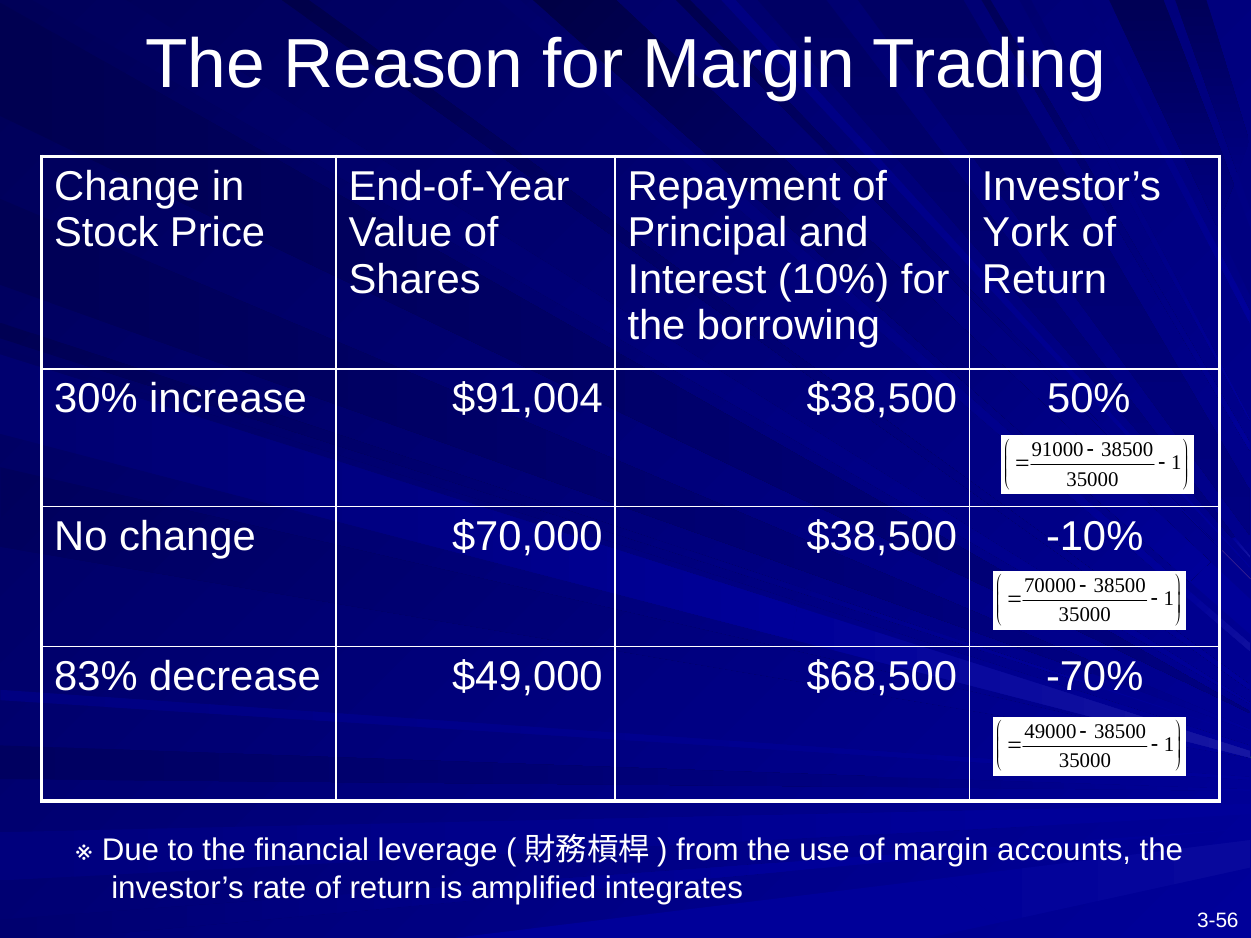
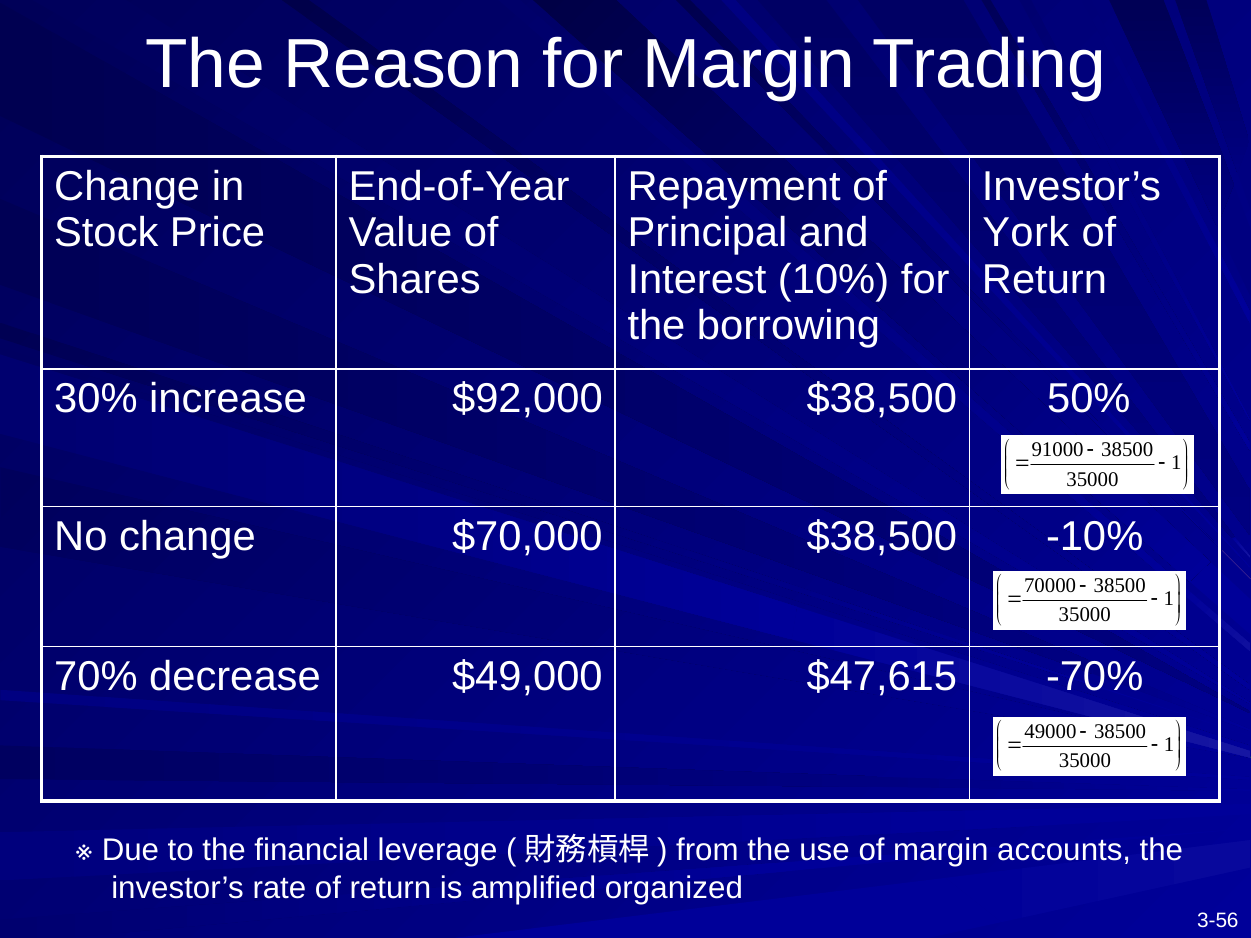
$91,004: $91,004 -> $92,000
83%: 83% -> 70%
$68,500: $68,500 -> $47,615
integrates: integrates -> organized
